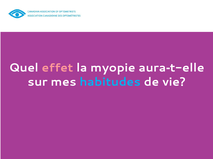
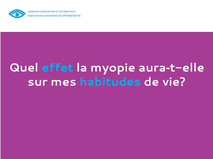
effet colour: pink -> light blue
